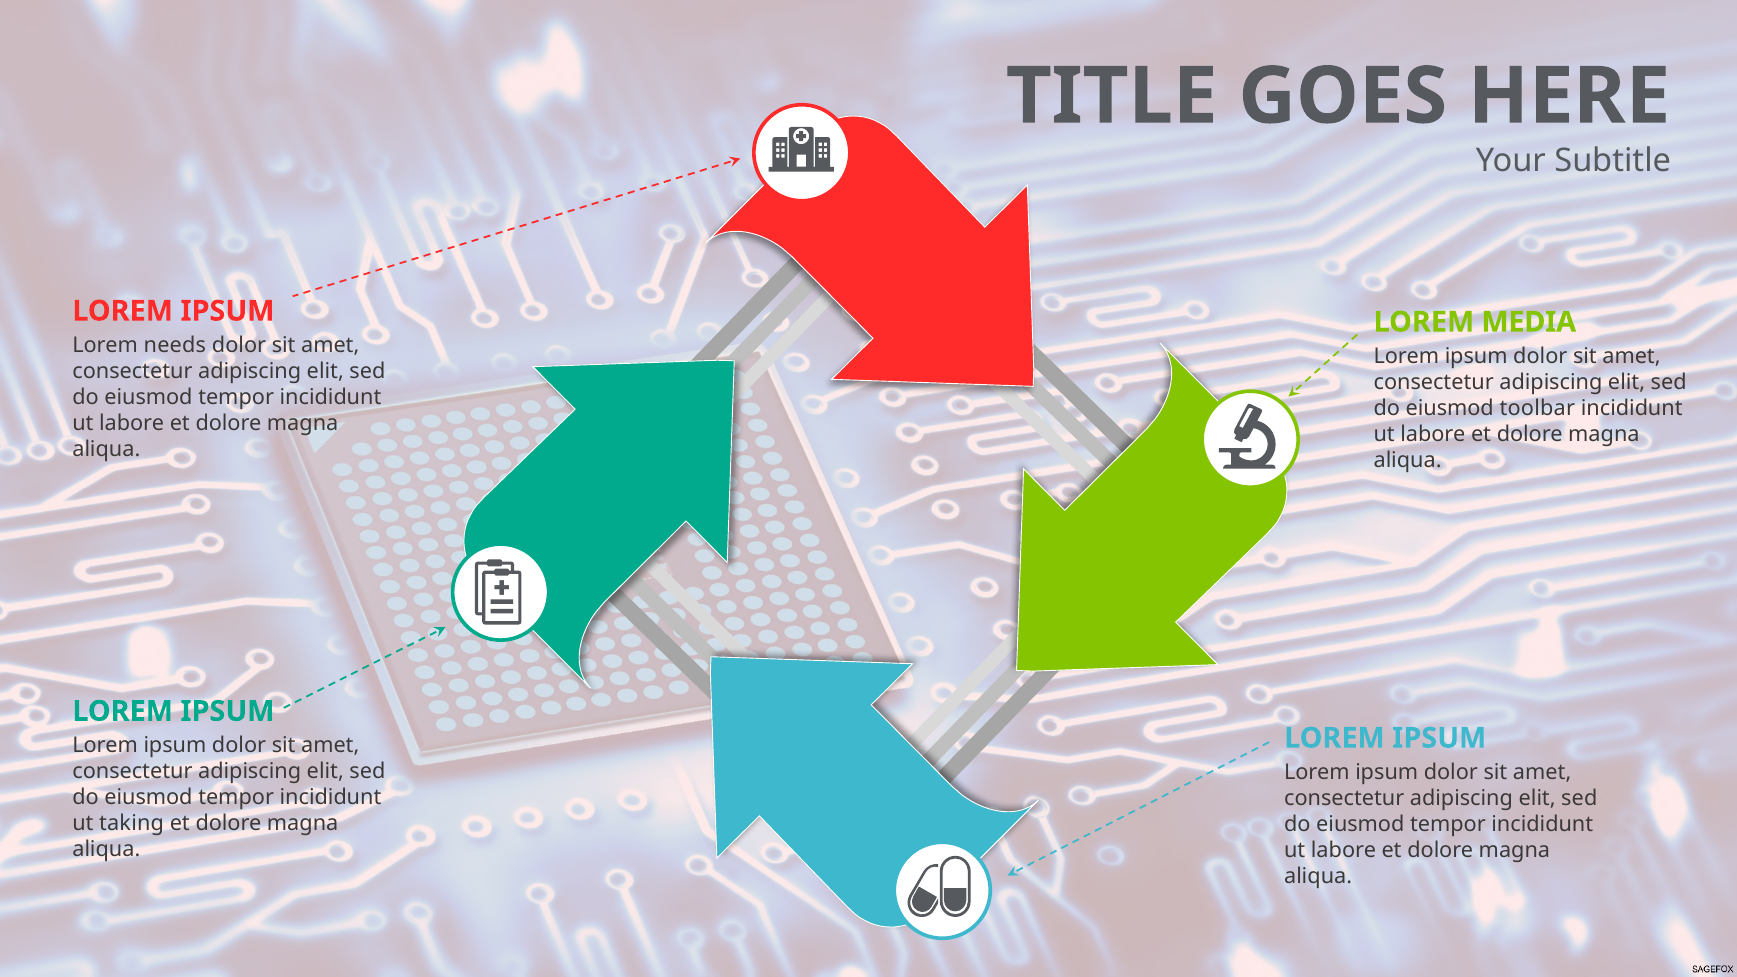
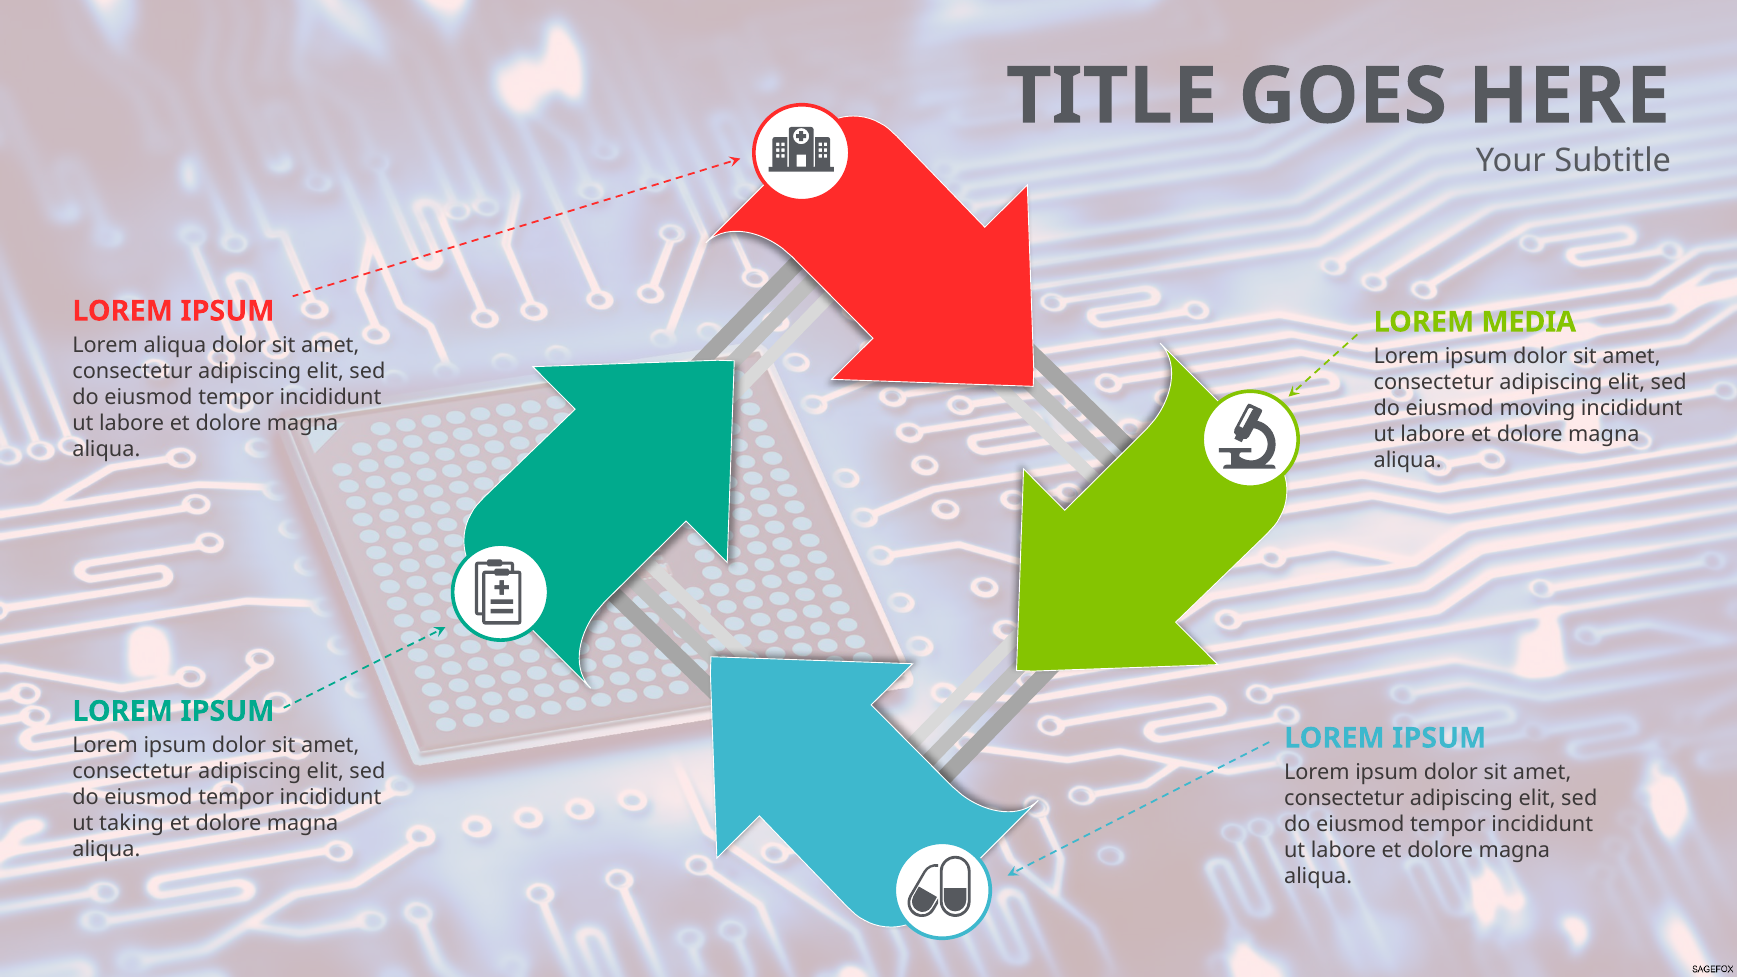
Lorem needs: needs -> aliqua
toolbar: toolbar -> moving
